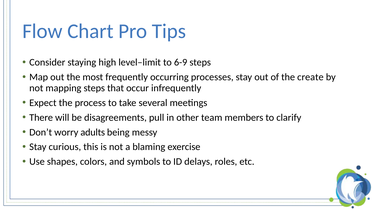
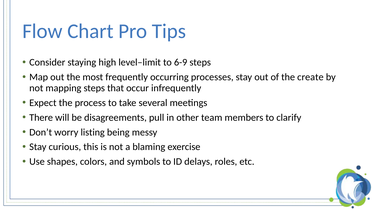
adults: adults -> listing
